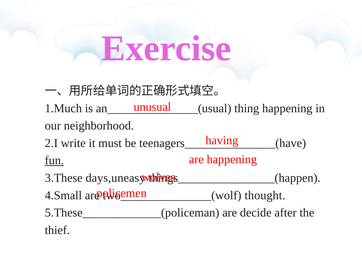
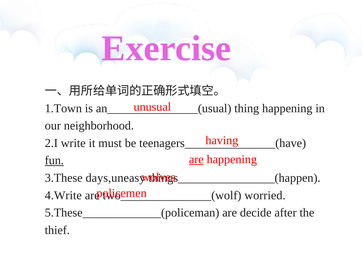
1.Much: 1.Much -> 1.Town
are at (196, 159) underline: none -> present
4.Small: 4.Small -> 4.Write
thought: thought -> worried
